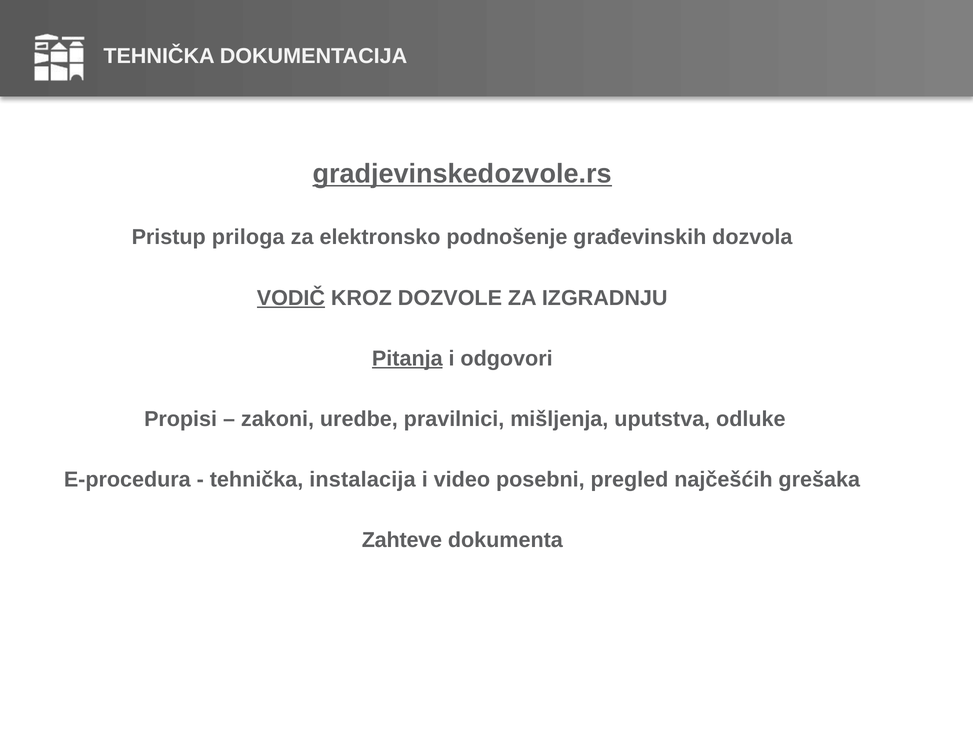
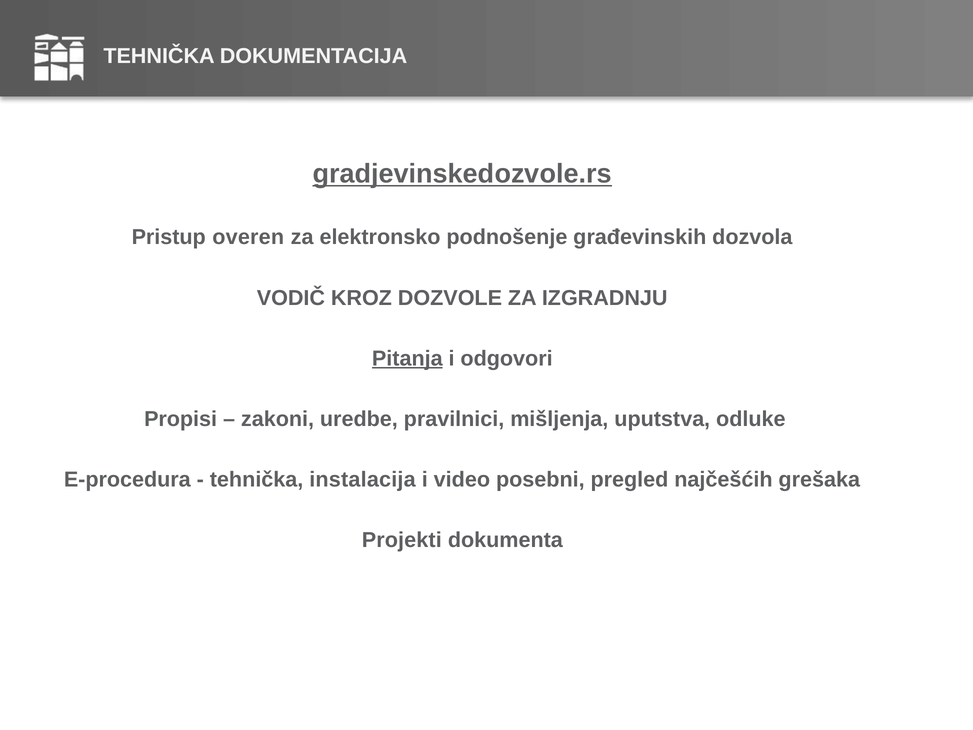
priloga: priloga -> overen
VODIČ underline: present -> none
Zahteve: Zahteve -> Projekti
